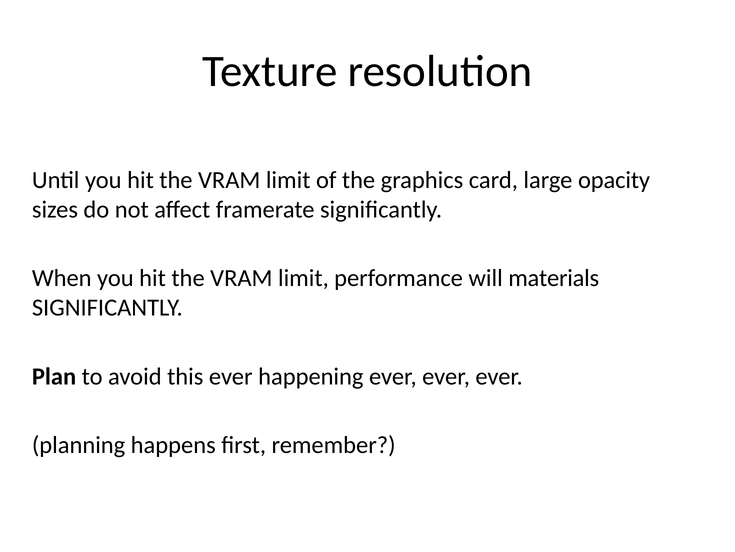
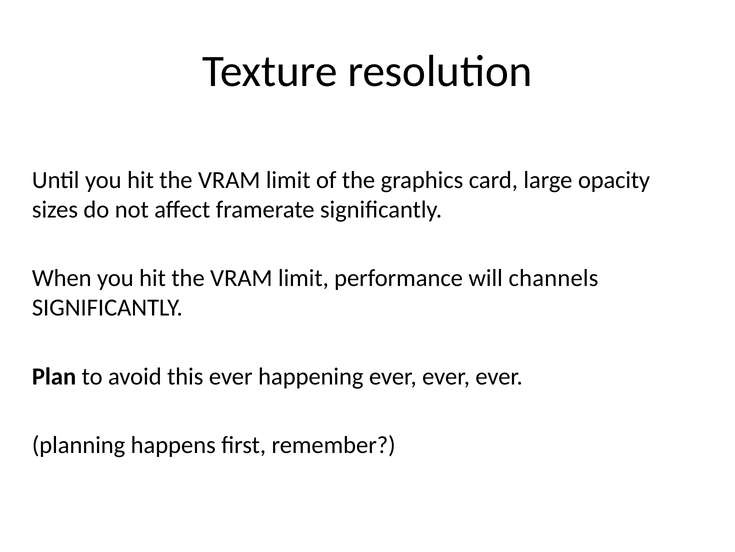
materials: materials -> channels
